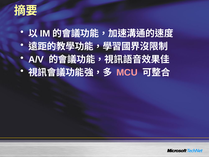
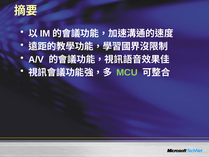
MCU colour: pink -> light green
